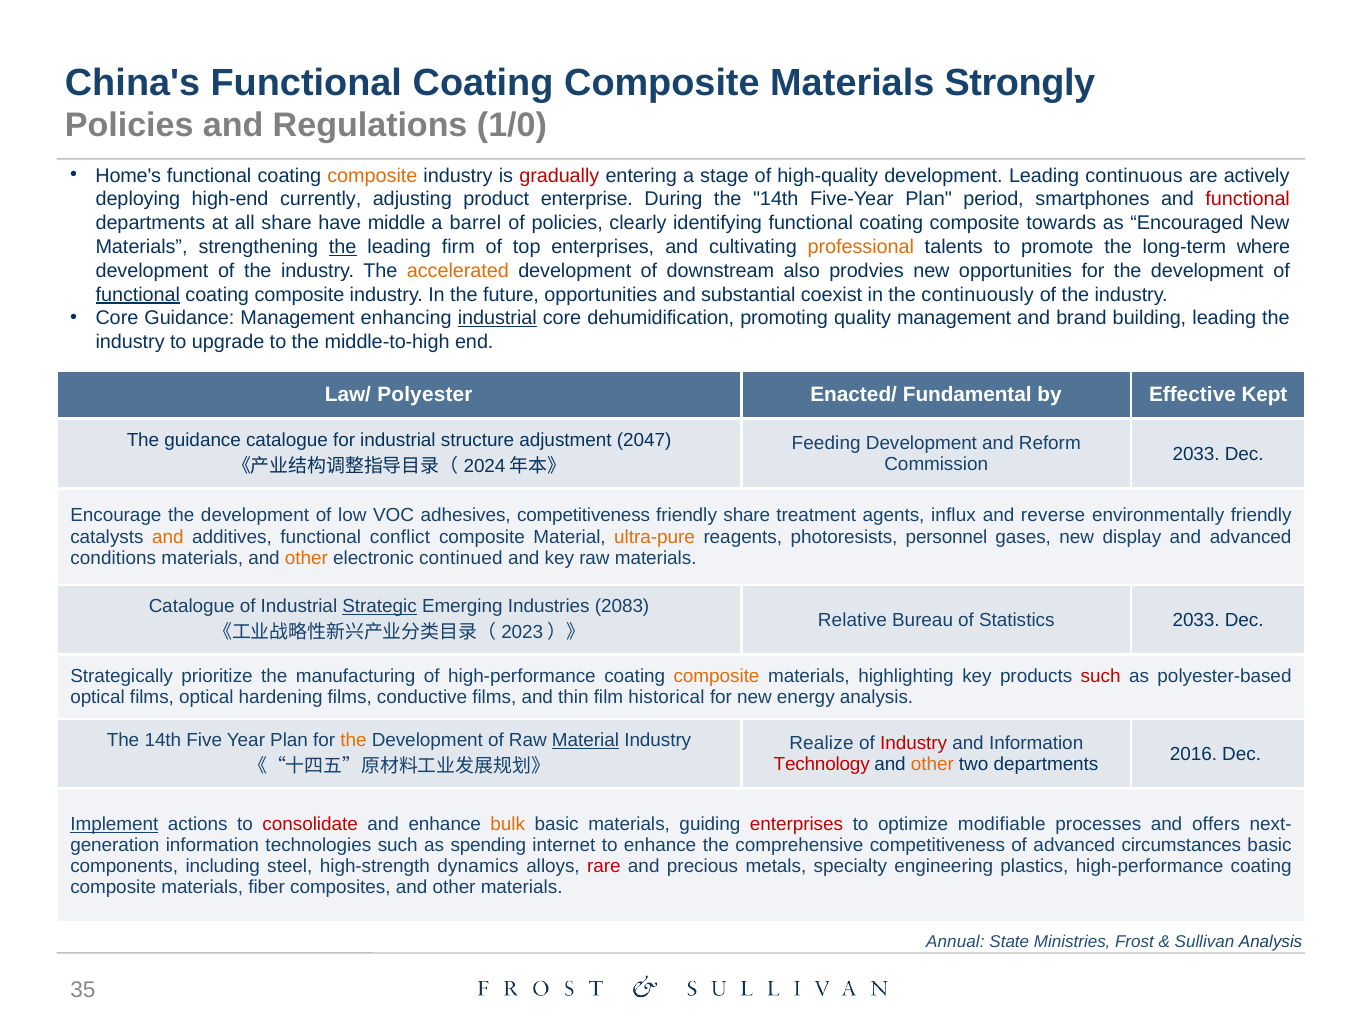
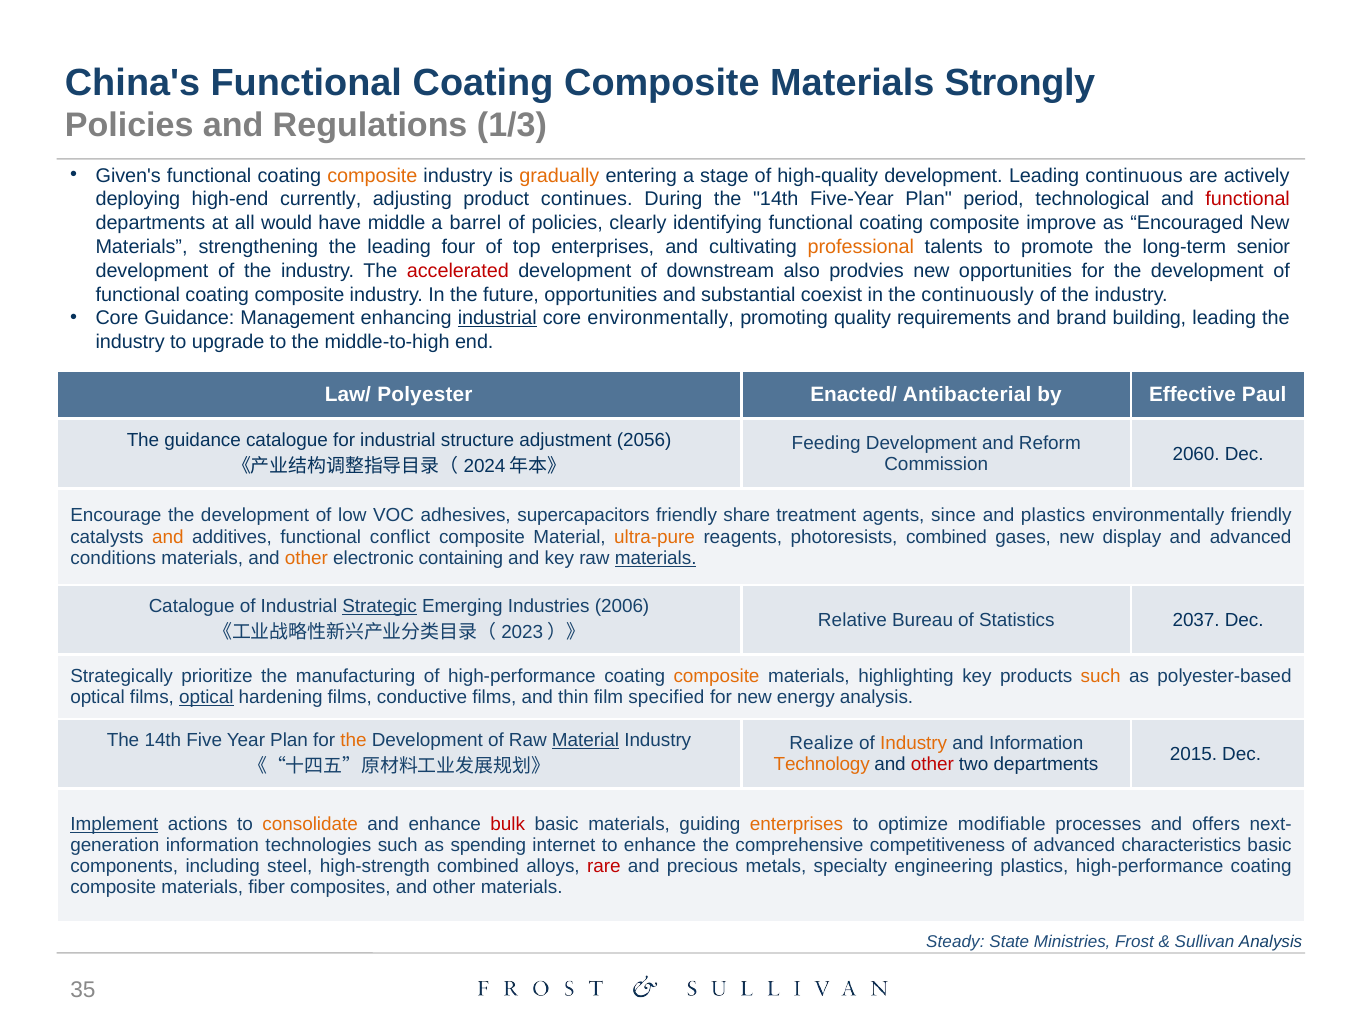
1/0: 1/0 -> 1/3
Home's: Home's -> Given's
gradually colour: red -> orange
enterprise: enterprise -> continues
smartphones: smartphones -> technological
all share: share -> would
towards: towards -> improve
the at (343, 247) underline: present -> none
firm: firm -> four
where: where -> senior
accelerated colour: orange -> red
functional at (138, 295) underline: present -> none
core dehumidification: dehumidification -> environmentally
quality management: management -> requirements
Fundamental: Fundamental -> Antibacterial
Kept: Kept -> Paul
2047: 2047 -> 2056
2033 at (1196, 454): 2033 -> 2060
adhesives competitiveness: competitiveness -> supercapacitors
influx: influx -> since
and reverse: reverse -> plastics
photoresists personnel: personnel -> combined
continued: continued -> containing
materials at (656, 558) underline: none -> present
2083: 2083 -> 2006
Statistics 2033: 2033 -> 2037
such at (1101, 677) colour: red -> orange
optical at (206, 698) underline: none -> present
historical: historical -> specified
Industry at (914, 744) colour: red -> orange
2016: 2016 -> 2015
Technology colour: red -> orange
other at (932, 765) colour: orange -> red
consolidate colour: red -> orange
bulk colour: orange -> red
enterprises at (796, 824) colour: red -> orange
circumstances: circumstances -> characteristics
high-strength dynamics: dynamics -> combined
Annual: Annual -> Steady
